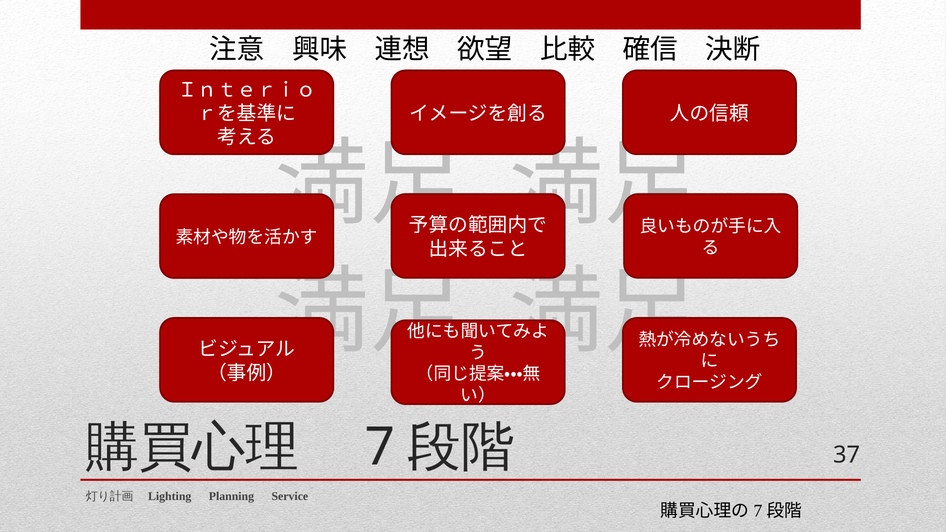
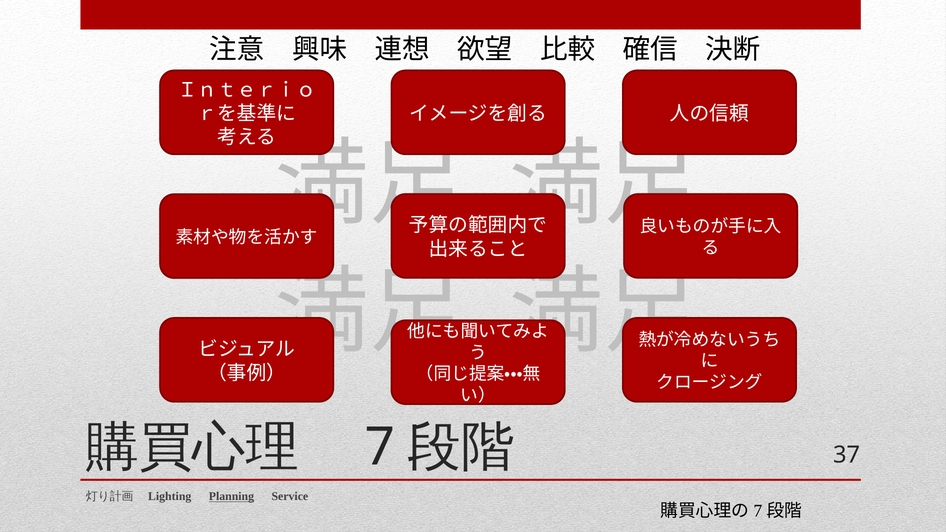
Planning underline: none -> present
